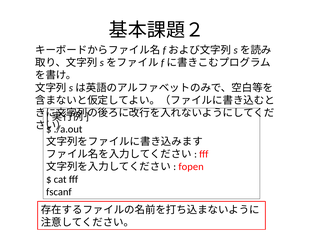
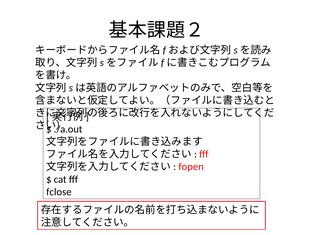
fscanf: fscanf -> fclose
